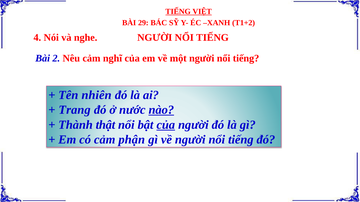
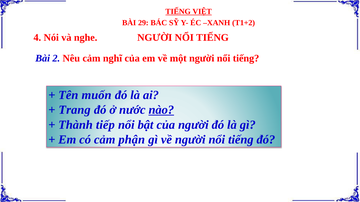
nhiên: nhiên -> muốn
thật: thật -> tiếp
của at (166, 125) underline: present -> none
